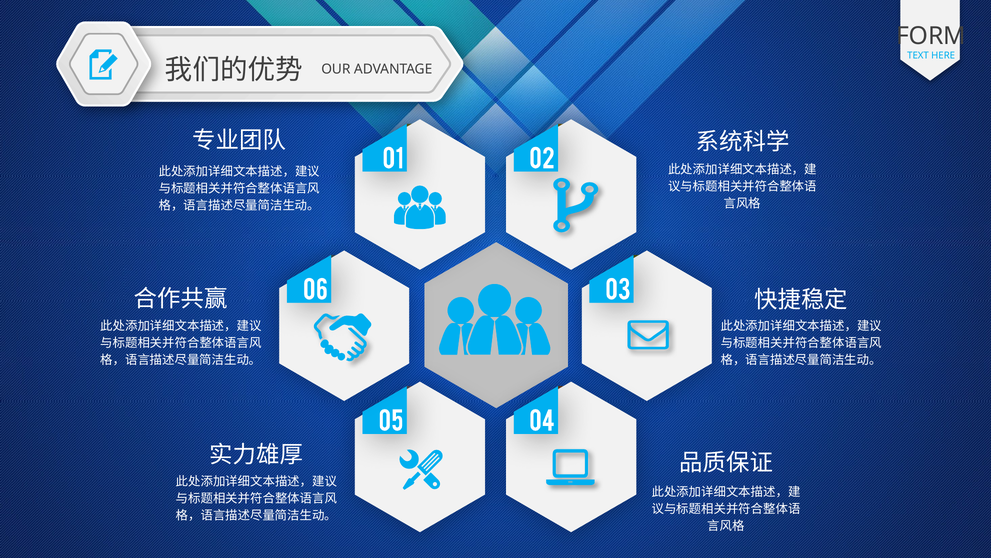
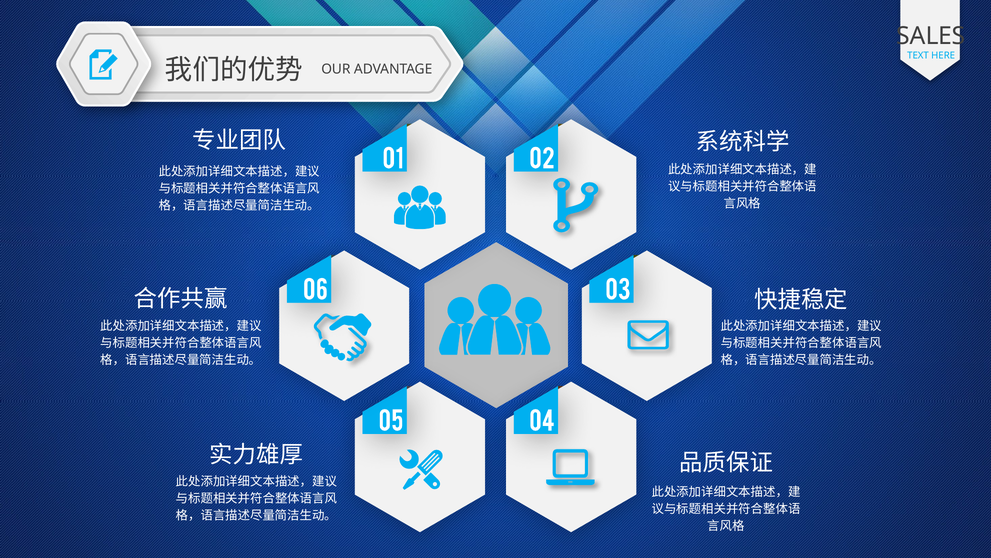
FORM: FORM -> SALES
